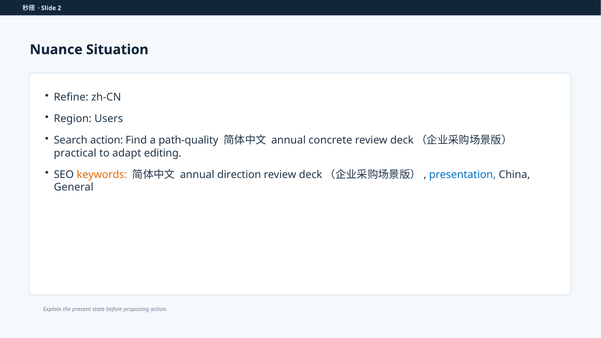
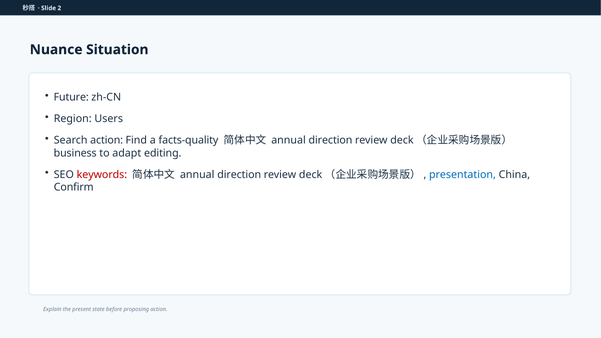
Refine: Refine -> Future
path-quality: path-quality -> facts-quality
concrete at (330, 140): concrete -> direction
practical: practical -> business
keywords colour: orange -> red
General: General -> Confirm
